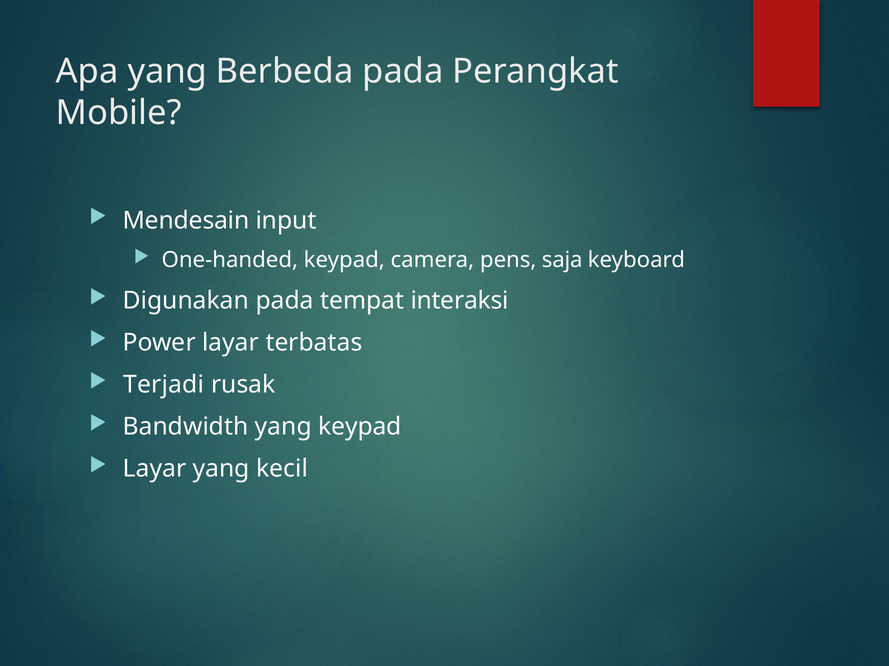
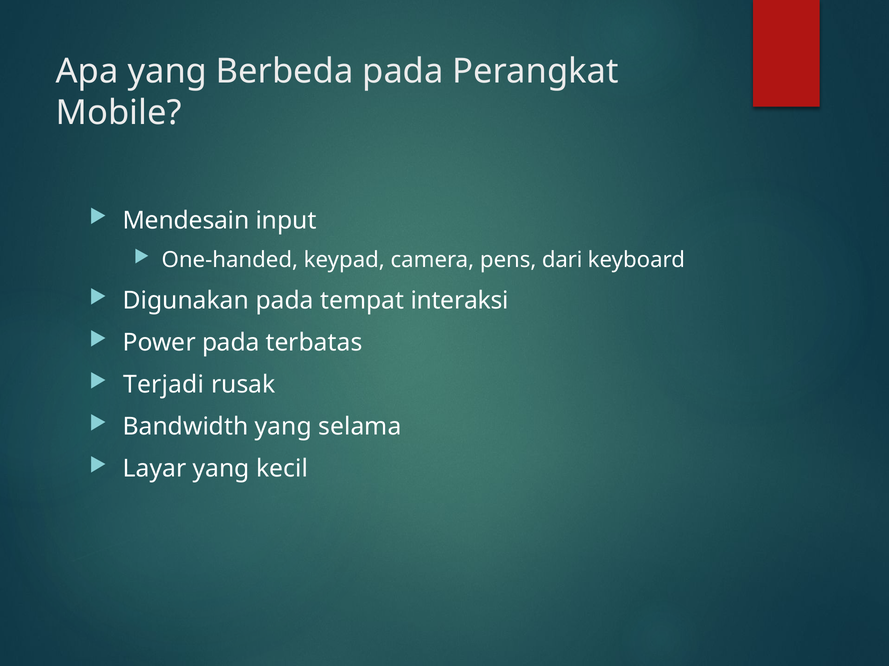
saja: saja -> dari
Power layar: layar -> pada
yang keypad: keypad -> selama
